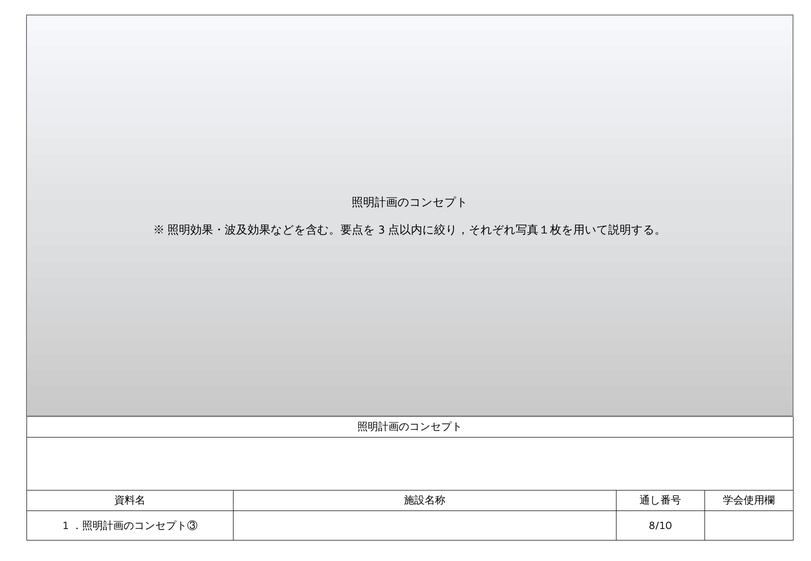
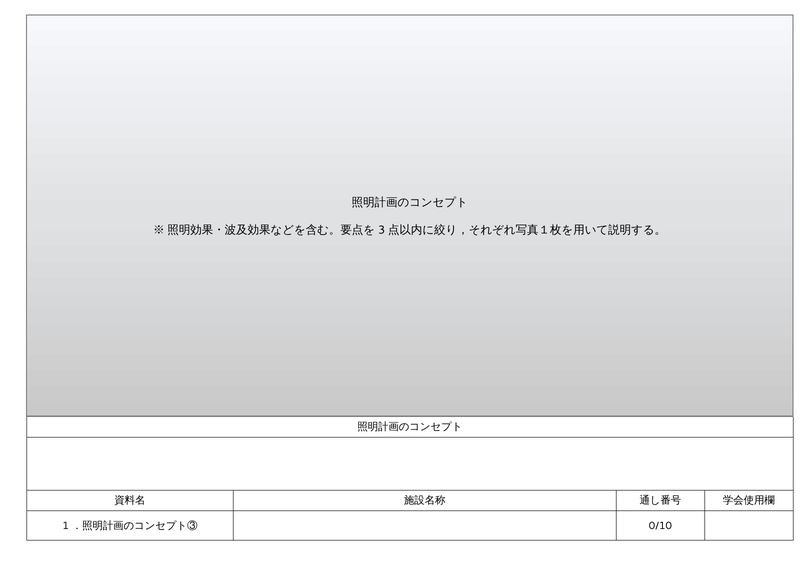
8/10: 8/10 -> 0/10
